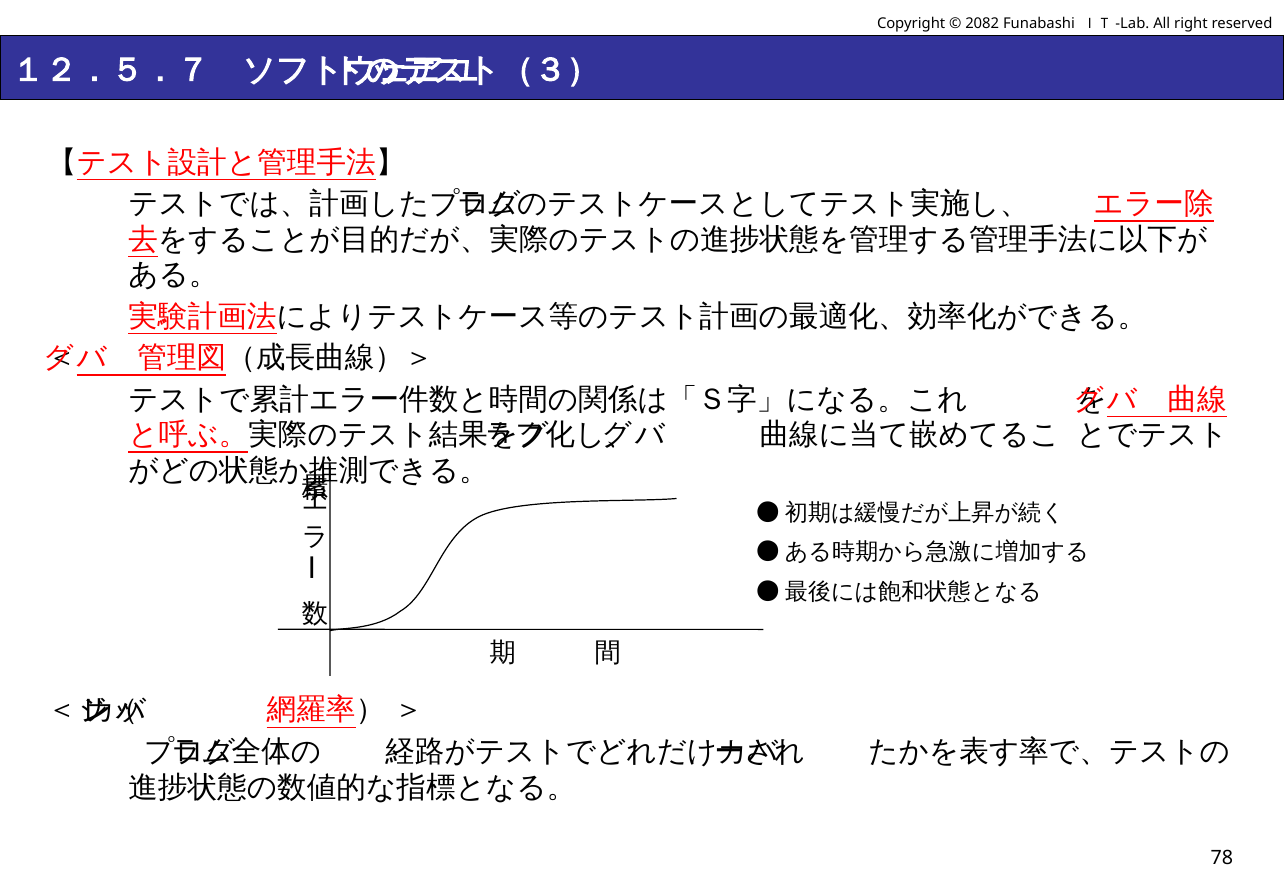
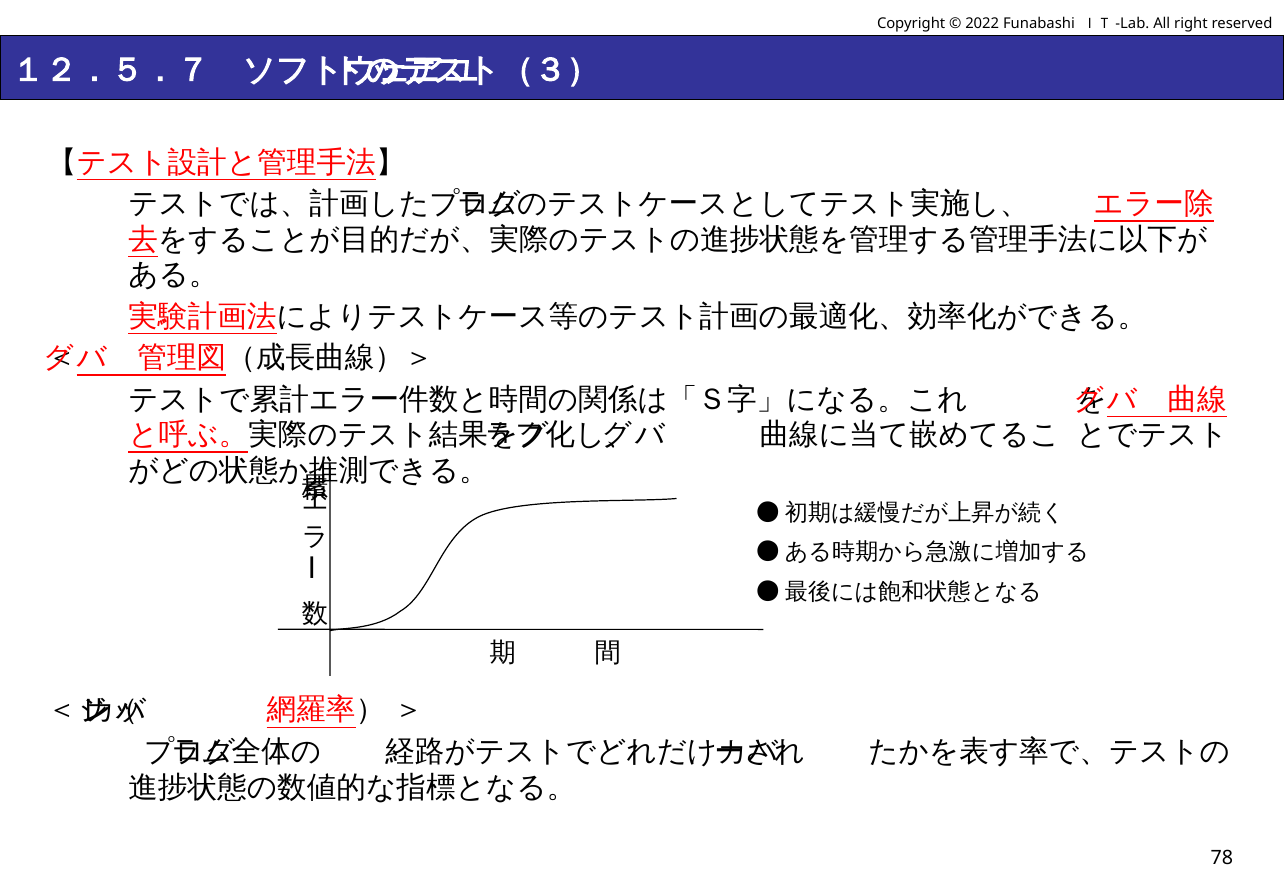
2082: 2082 -> 2022
